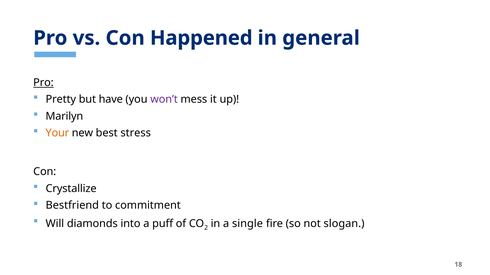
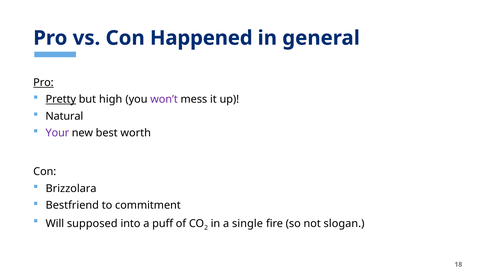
Pretty underline: none -> present
have: have -> high
Marilyn: Marilyn -> Natural
Your colour: orange -> purple
stress: stress -> worth
Crystallize: Crystallize -> Brizzolara
diamonds: diamonds -> supposed
